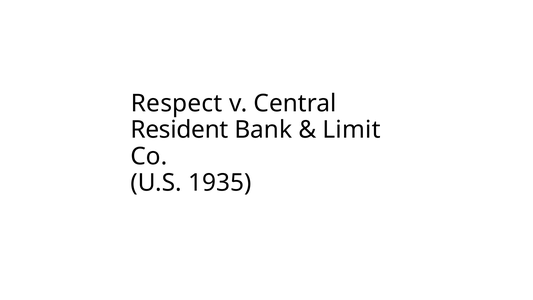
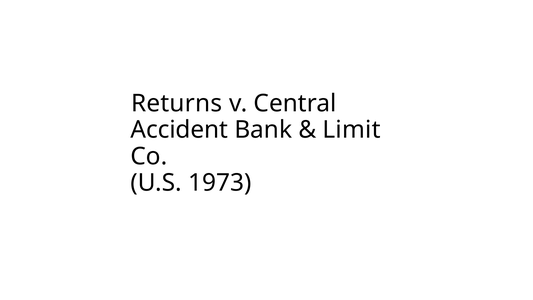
Respect: Respect -> Returns
Resident: Resident -> Accident
1935: 1935 -> 1973
